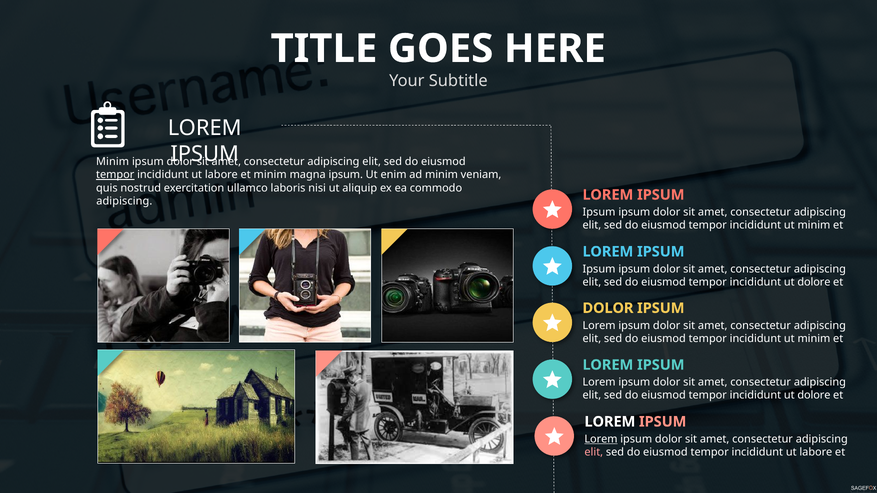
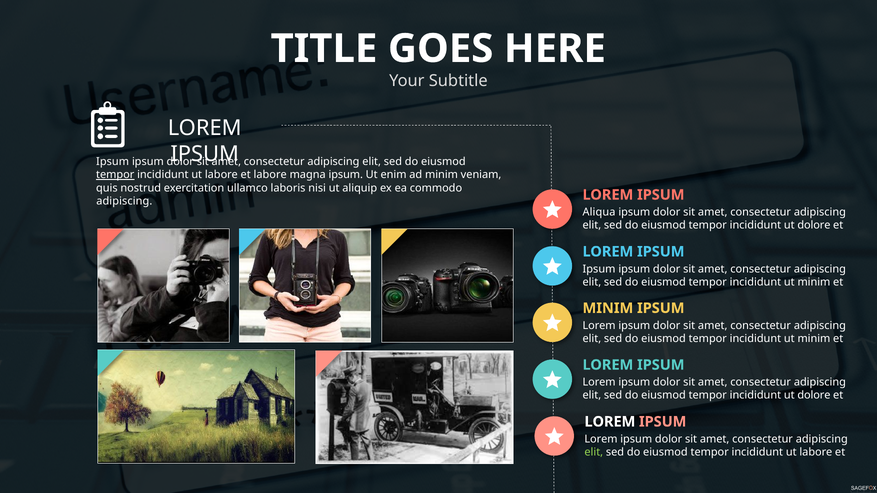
Minim at (113, 162): Minim -> Ipsum
et minim: minim -> labore
Ipsum at (599, 212): Ipsum -> Aliqua
minim at (814, 225): minim -> dolore
dolore at (814, 282): dolore -> minim
DOLOR at (608, 308): DOLOR -> MINIM
Lorem at (601, 439) underline: present -> none
elit at (594, 452) colour: pink -> light green
